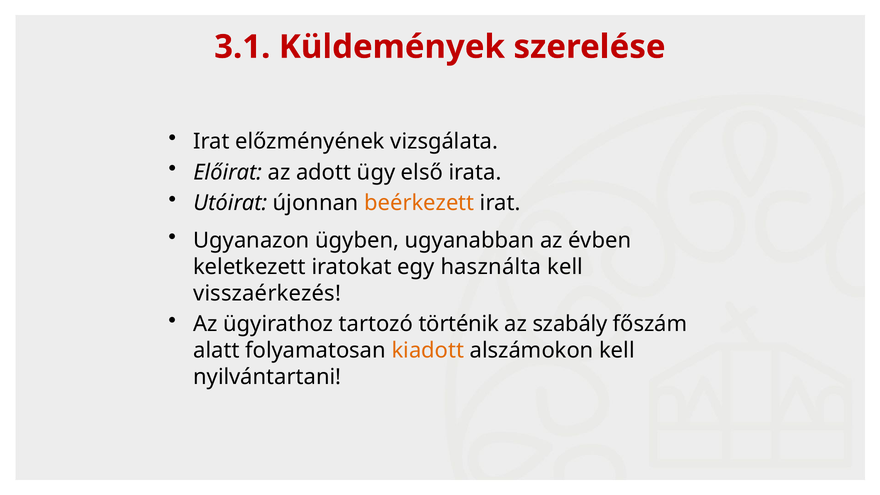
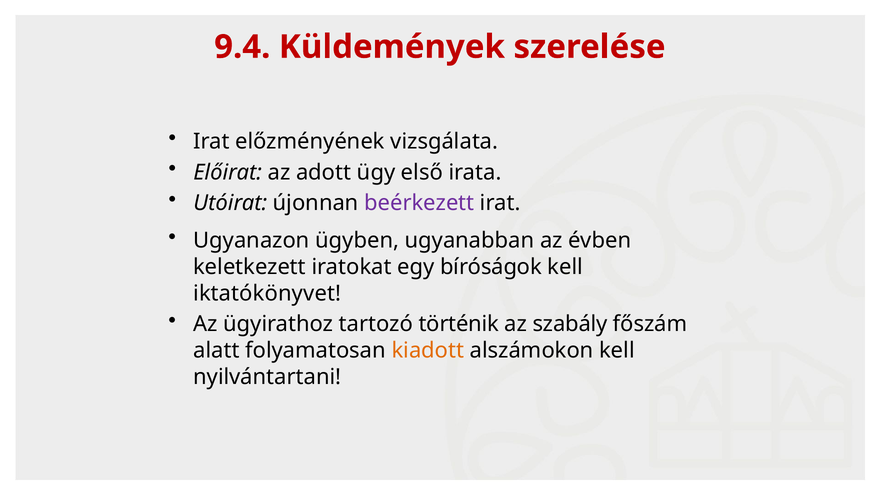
3.1: 3.1 -> 9.4
beérkezett colour: orange -> purple
használta: használta -> bíróságok
visszaérkezés: visszaérkezés -> iktatókönyvet
